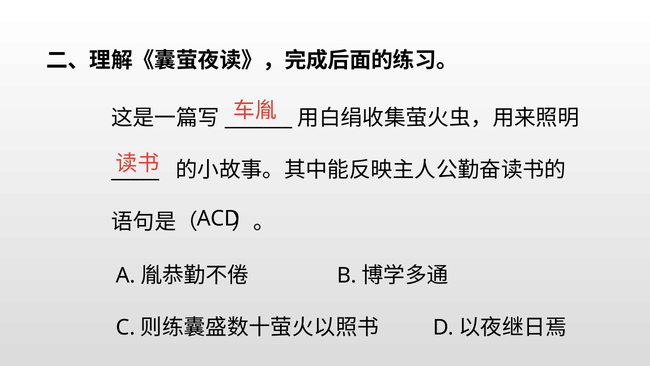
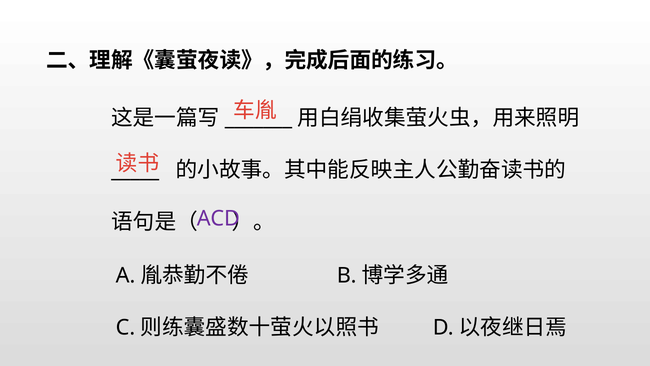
ACD colour: black -> purple
